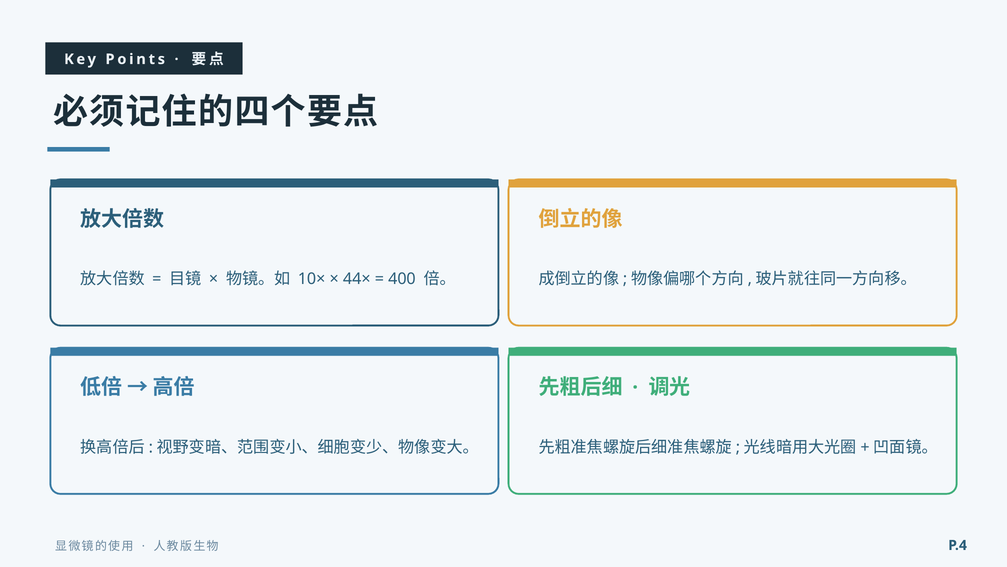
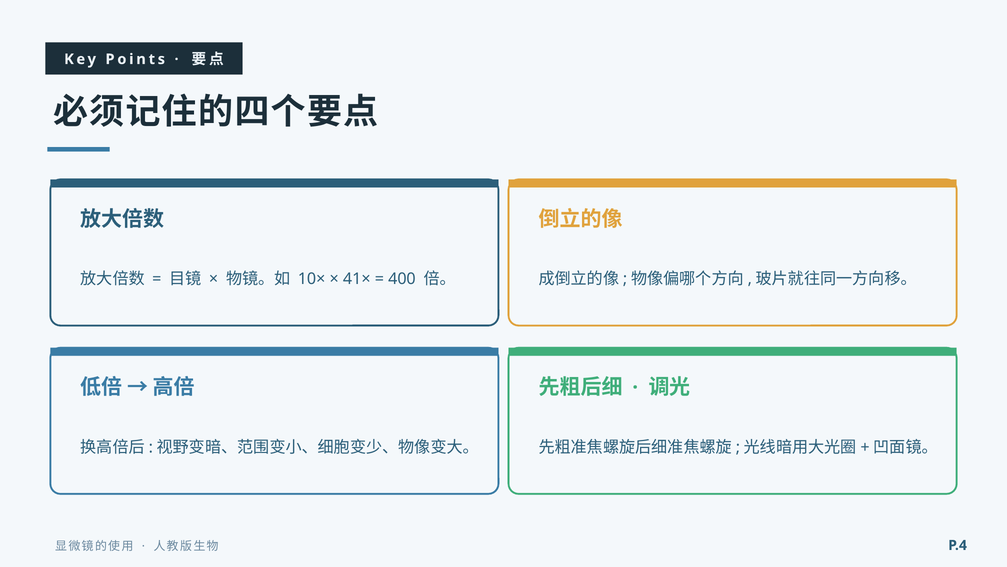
44×: 44× -> 41×
